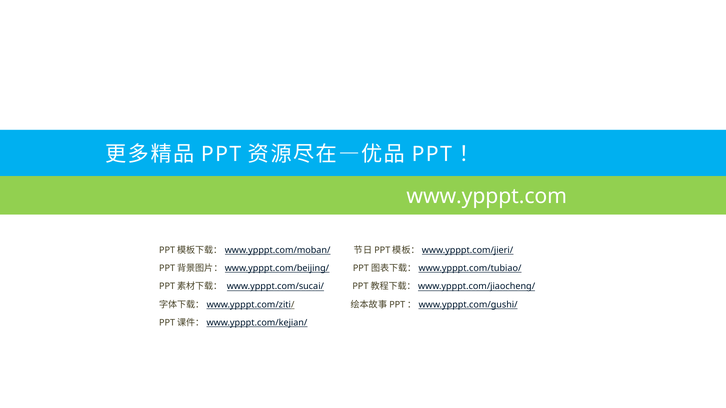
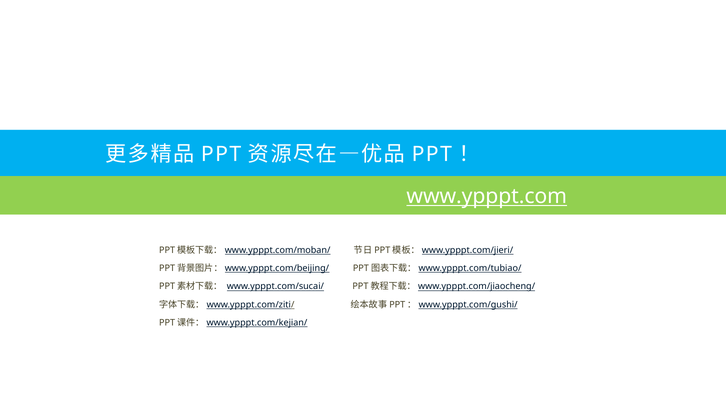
www.ypppt.com underline: none -> present
